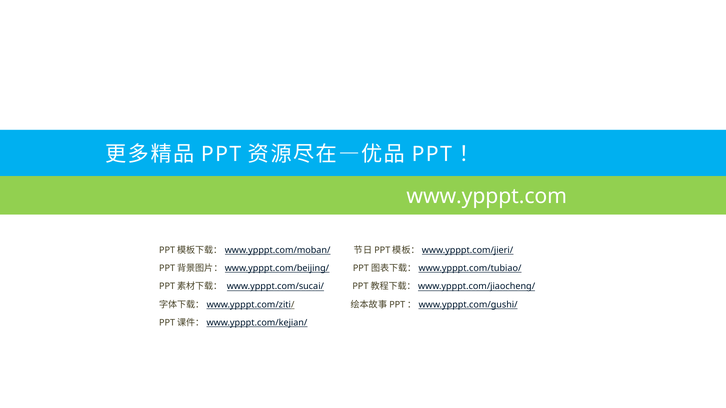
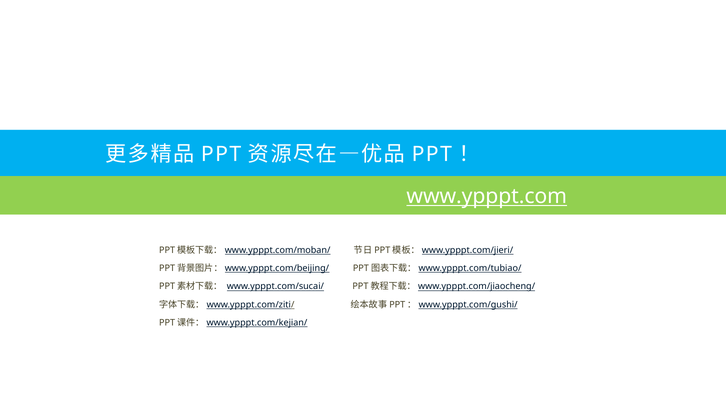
www.ypppt.com underline: none -> present
